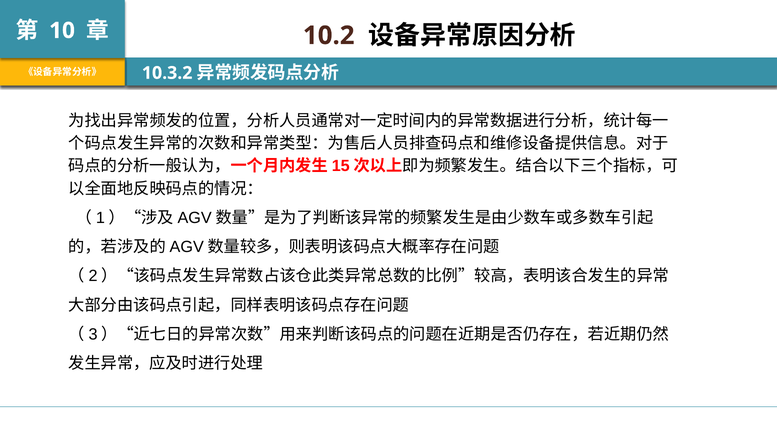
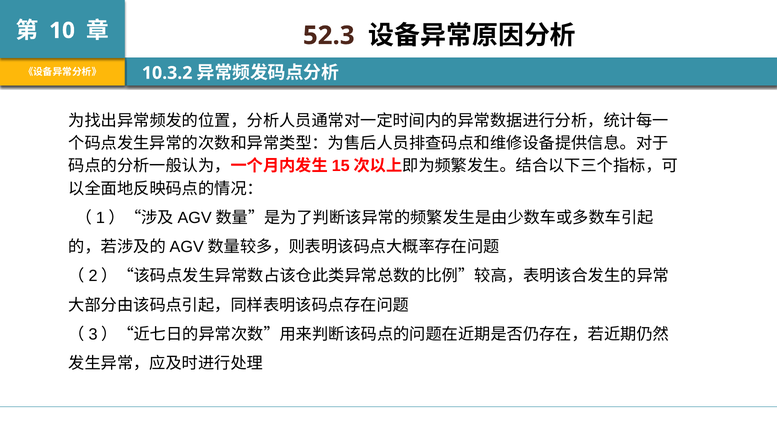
10.2: 10.2 -> 52.3
